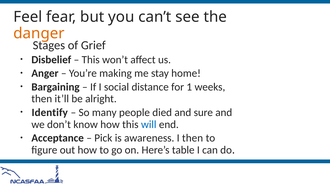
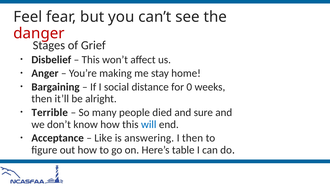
danger colour: orange -> red
1: 1 -> 0
Identify: Identify -> Terrible
Pick: Pick -> Like
awareness: awareness -> answering
